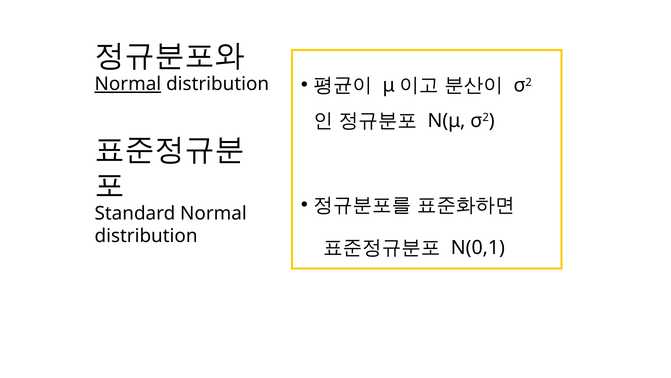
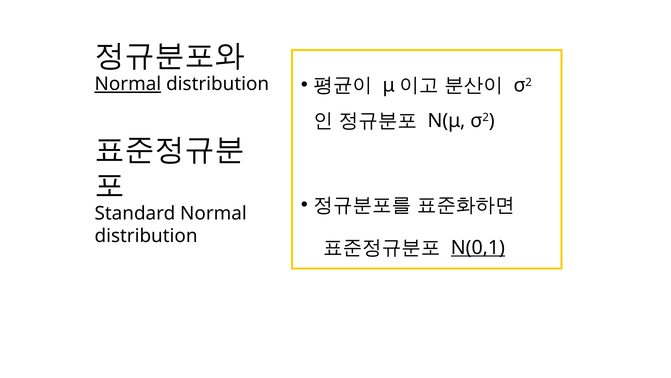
N(0,1 underline: none -> present
